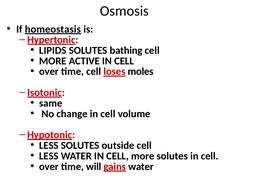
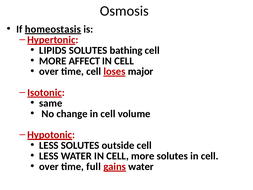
ACTIVE: ACTIVE -> AFFECT
moles: moles -> major
will: will -> full
